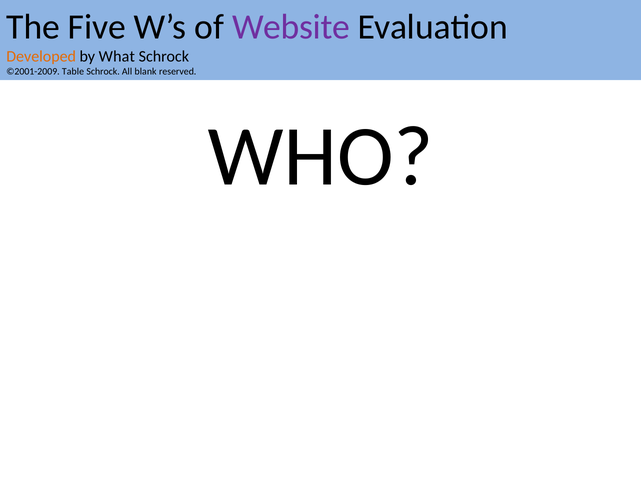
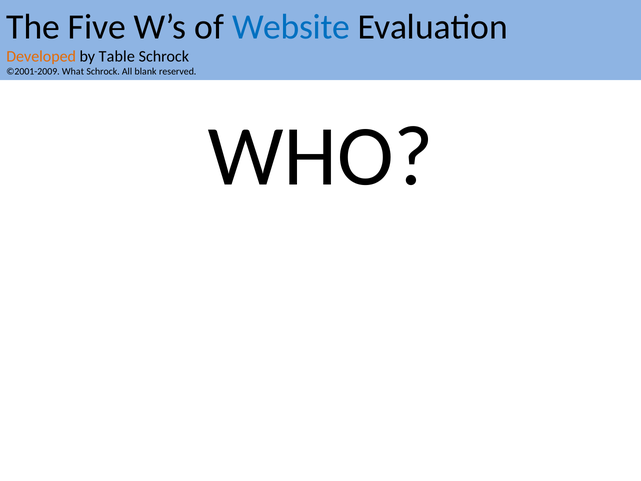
Website colour: purple -> blue
What: What -> Table
Table: Table -> What
